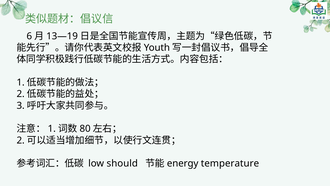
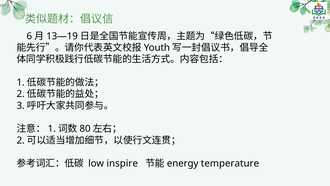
should: should -> inspire
